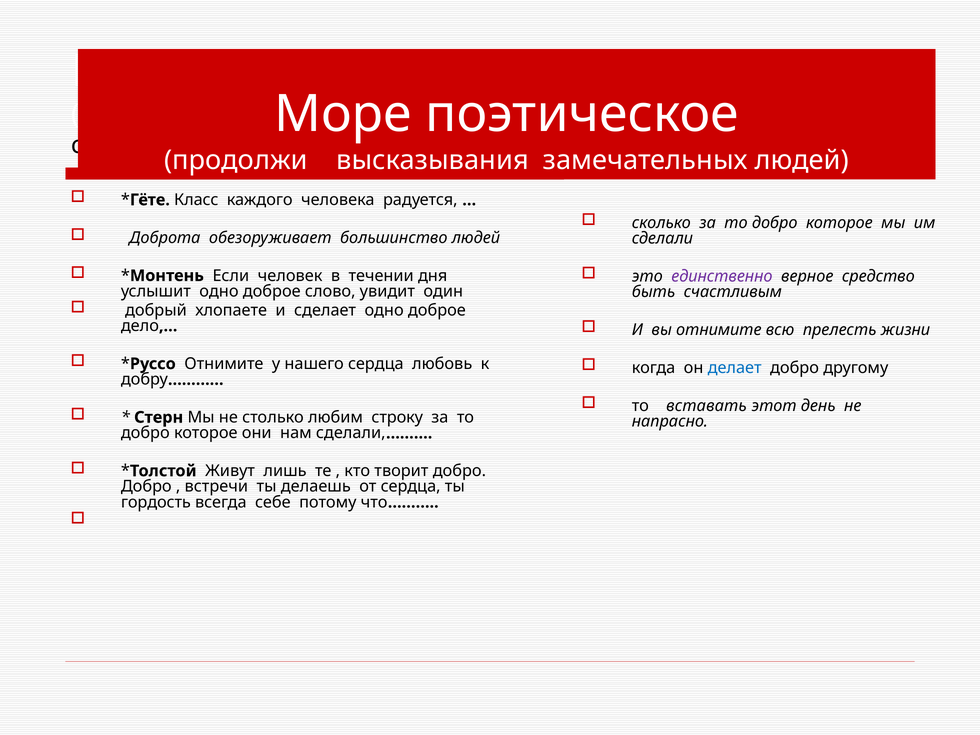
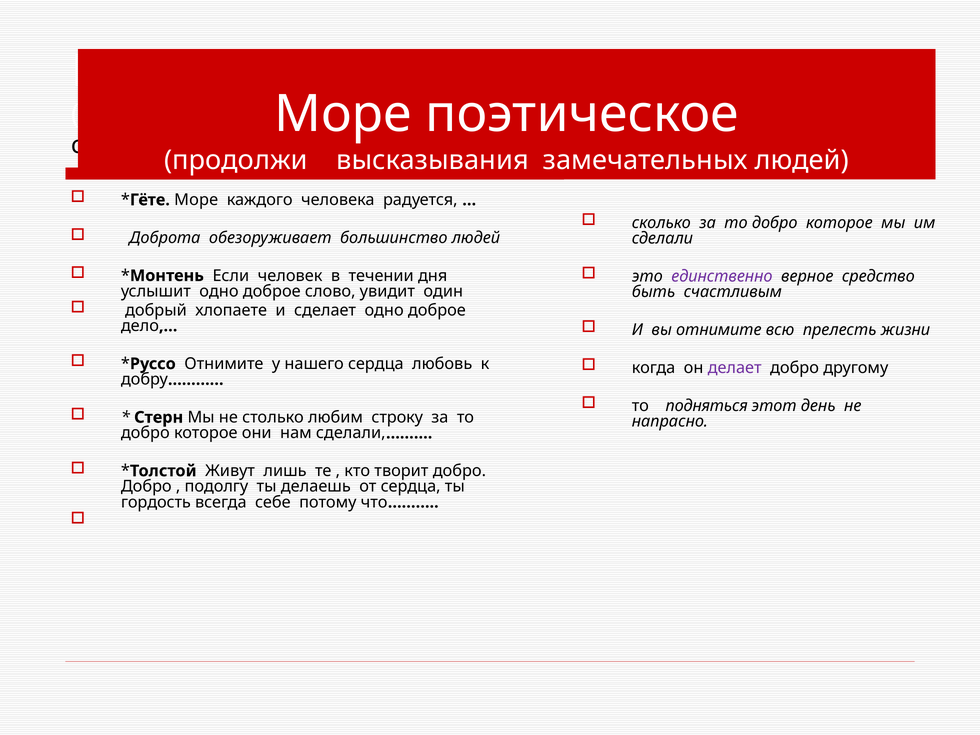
Класс at (196, 200): Класс -> Море
делает colour: blue -> purple
вставать: вставать -> подняться
встречи: встречи -> подолгу
